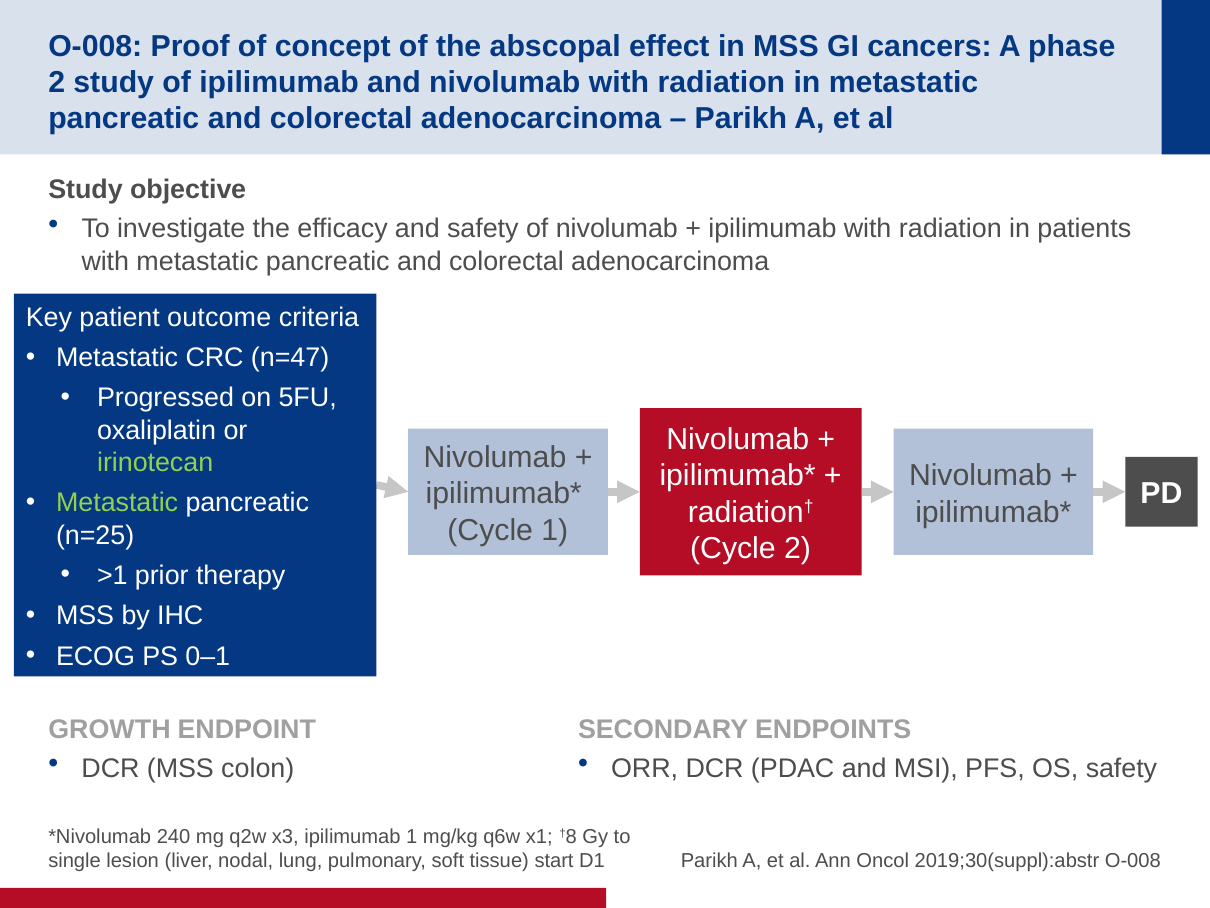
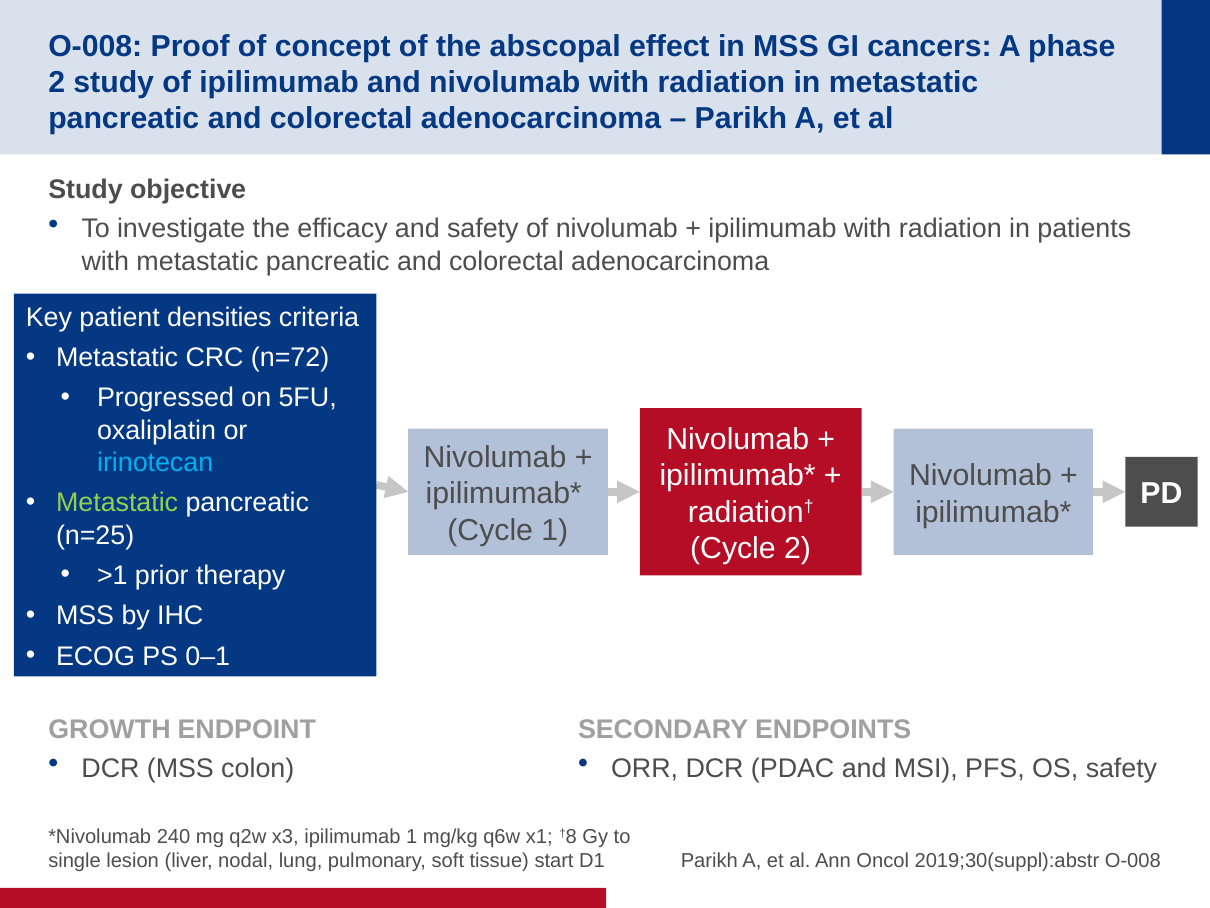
outcome: outcome -> densities
n=47: n=47 -> n=72
irinotecan colour: light green -> light blue
